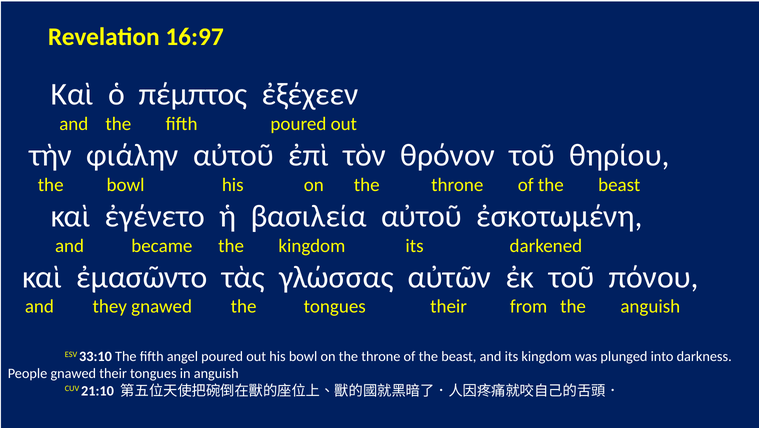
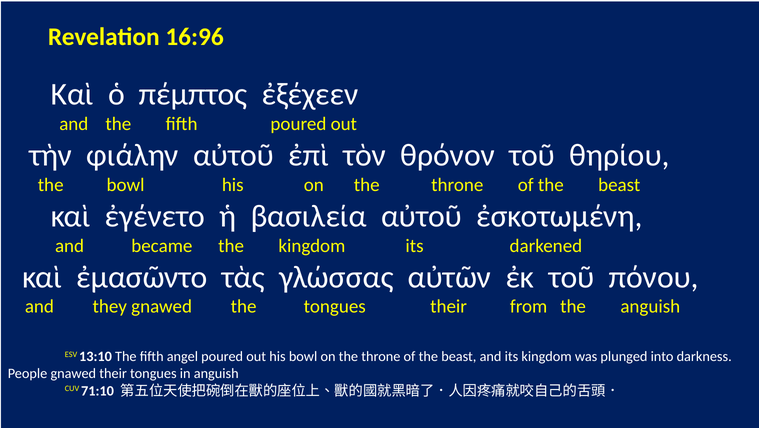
16:97: 16:97 -> 16:96
33:10: 33:10 -> 13:10
21:10: 21:10 -> 71:10
